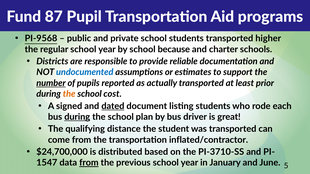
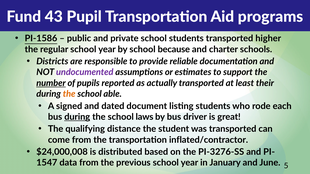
87: 87 -> 43
PI-9568: PI-9568 -> PI-1586
undocumented colour: blue -> purple
prior: prior -> their
cost: cost -> able
dated underline: present -> none
plan: plan -> laws
$24,700,000: $24,700,000 -> $24,000,008
PI-3710-SS: PI-3710-SS -> PI-3276-SS
from at (89, 163) underline: present -> none
